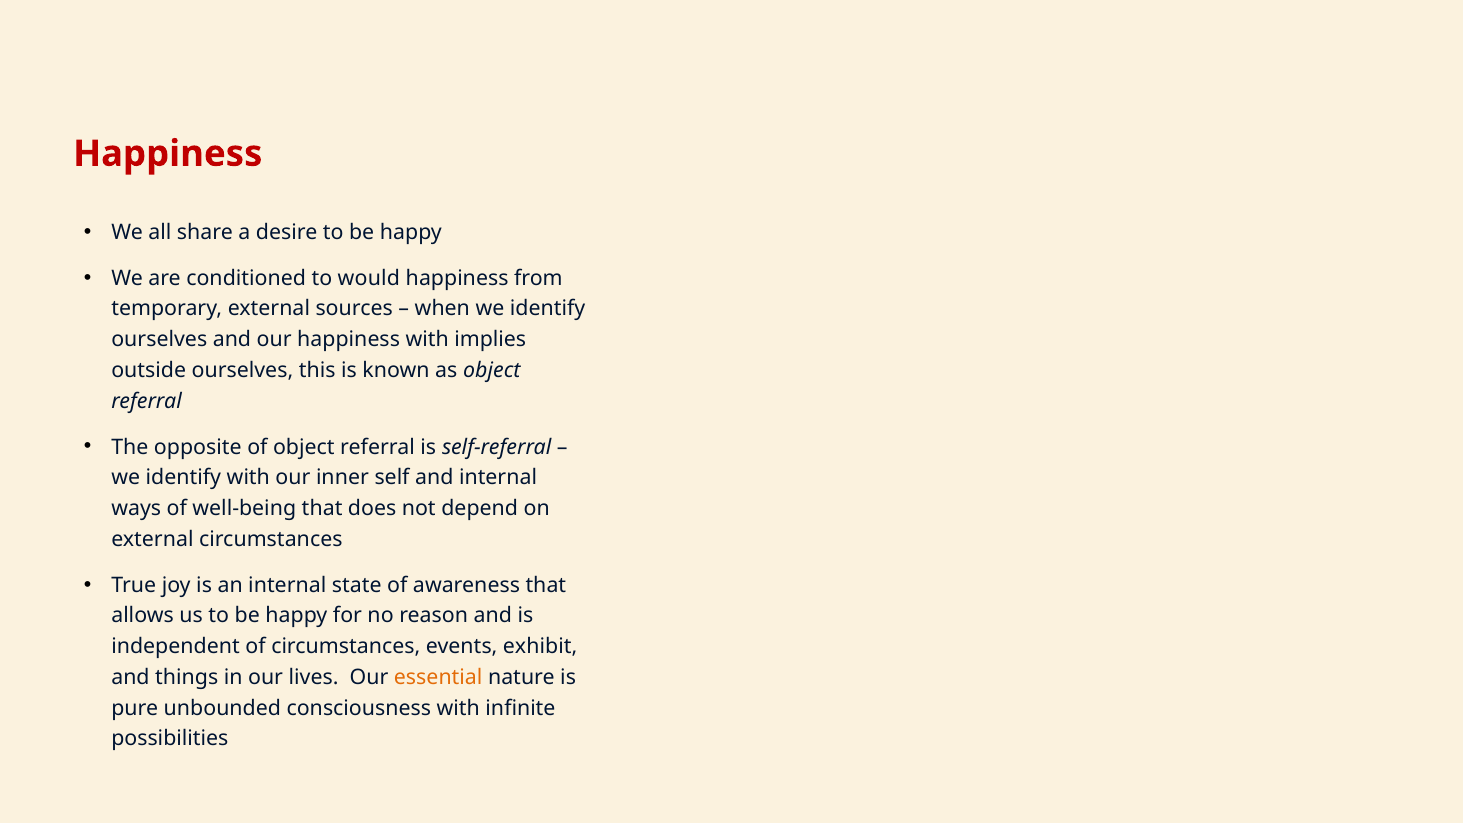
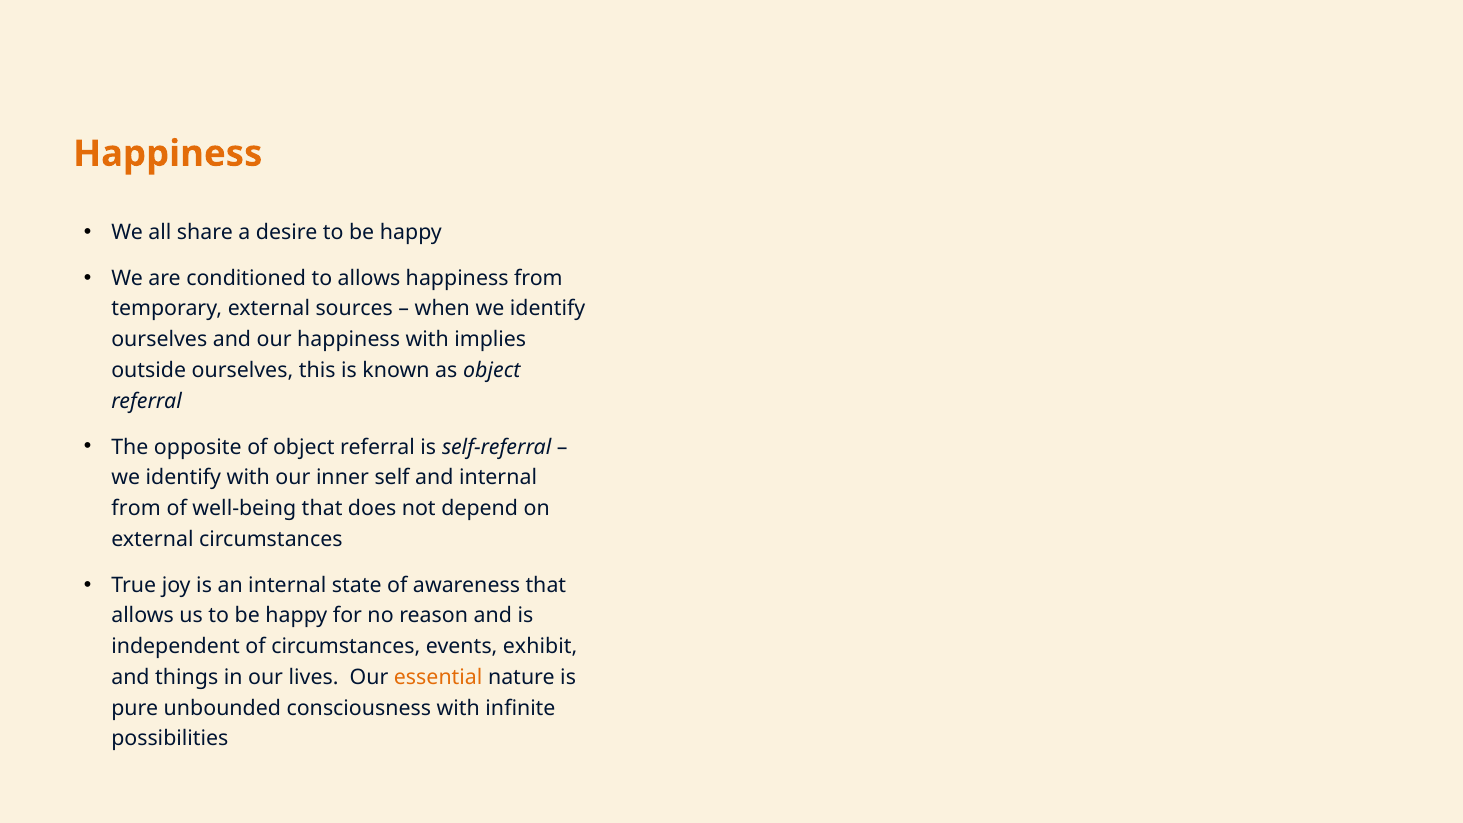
Happiness at (168, 154) colour: red -> orange
to would: would -> allows
ways at (136, 508): ways -> from
